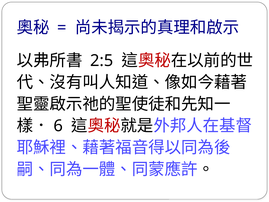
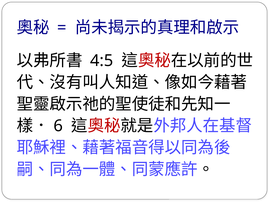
2:5: 2:5 -> 4:5
